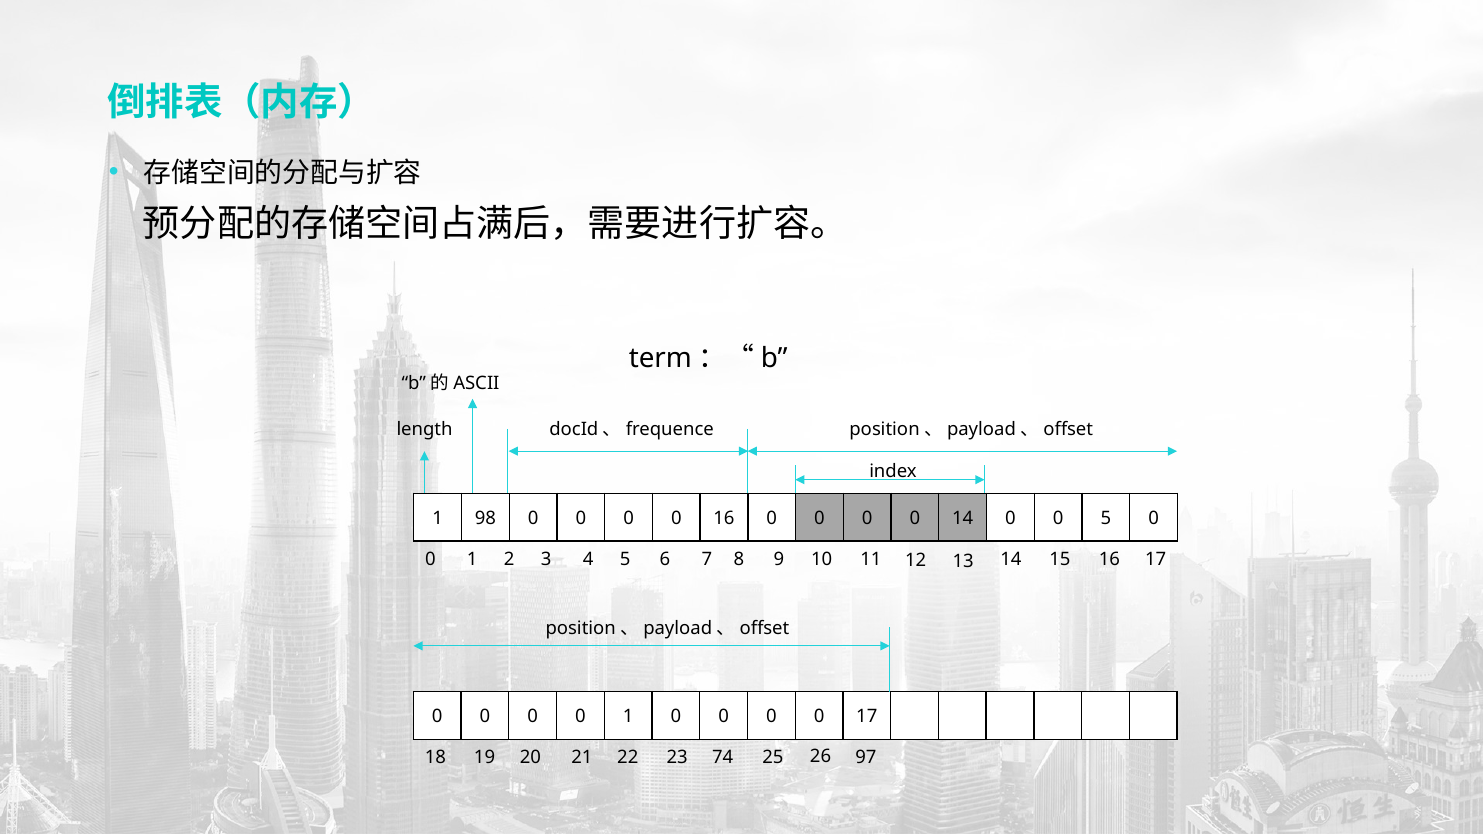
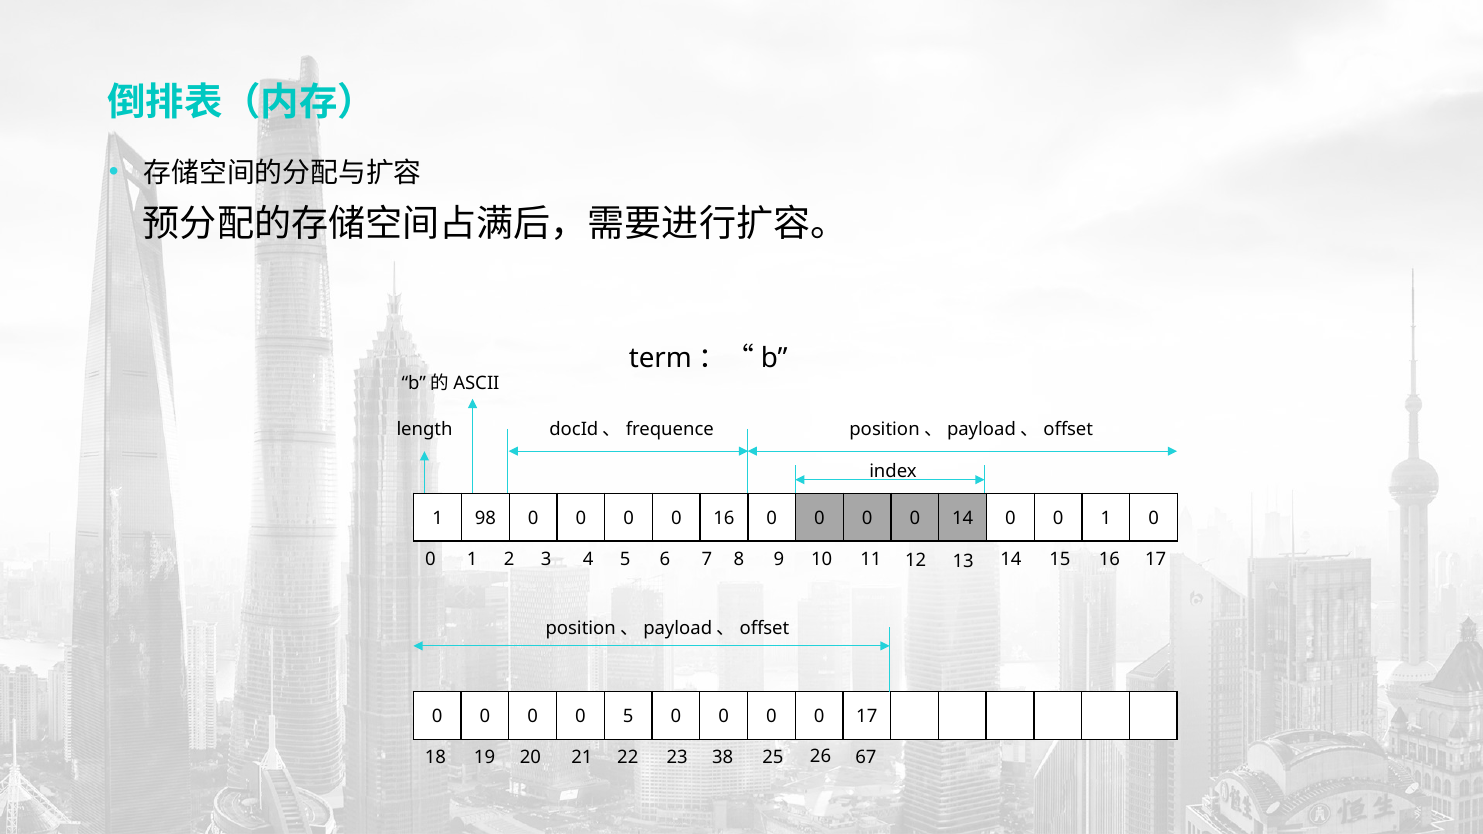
14 0 0 5: 5 -> 1
0 0 0 1: 1 -> 5
74: 74 -> 38
97: 97 -> 67
